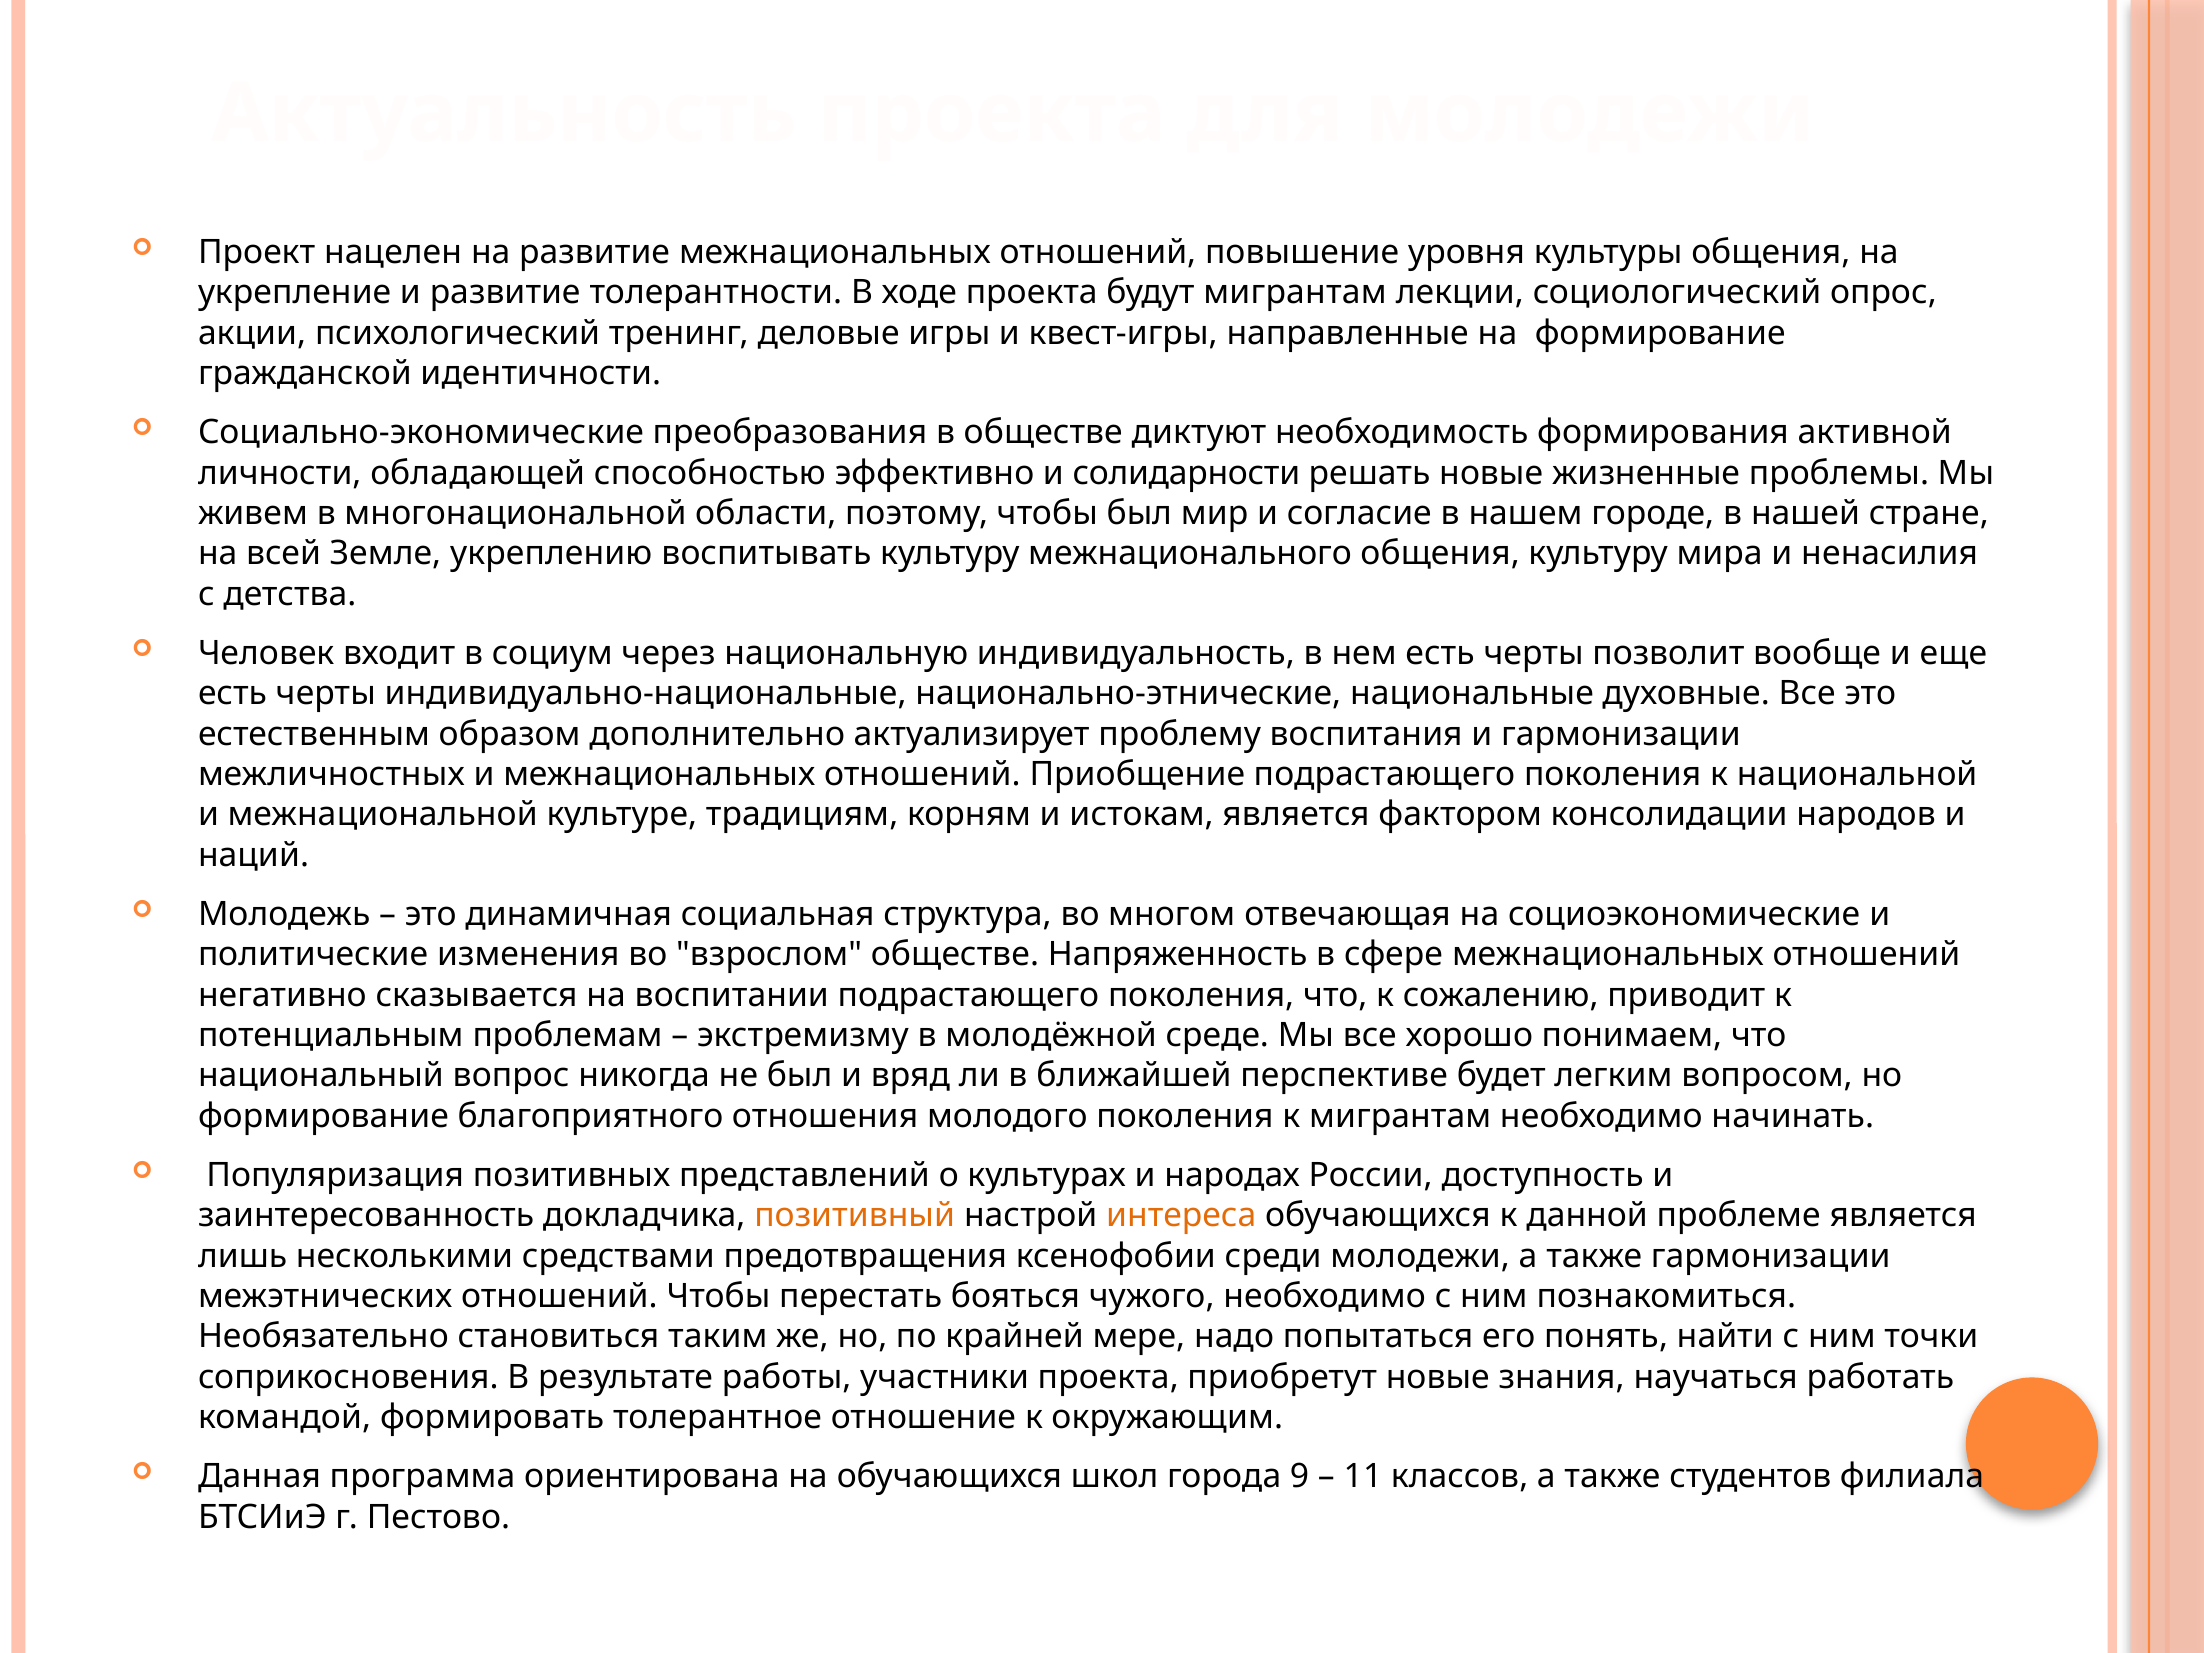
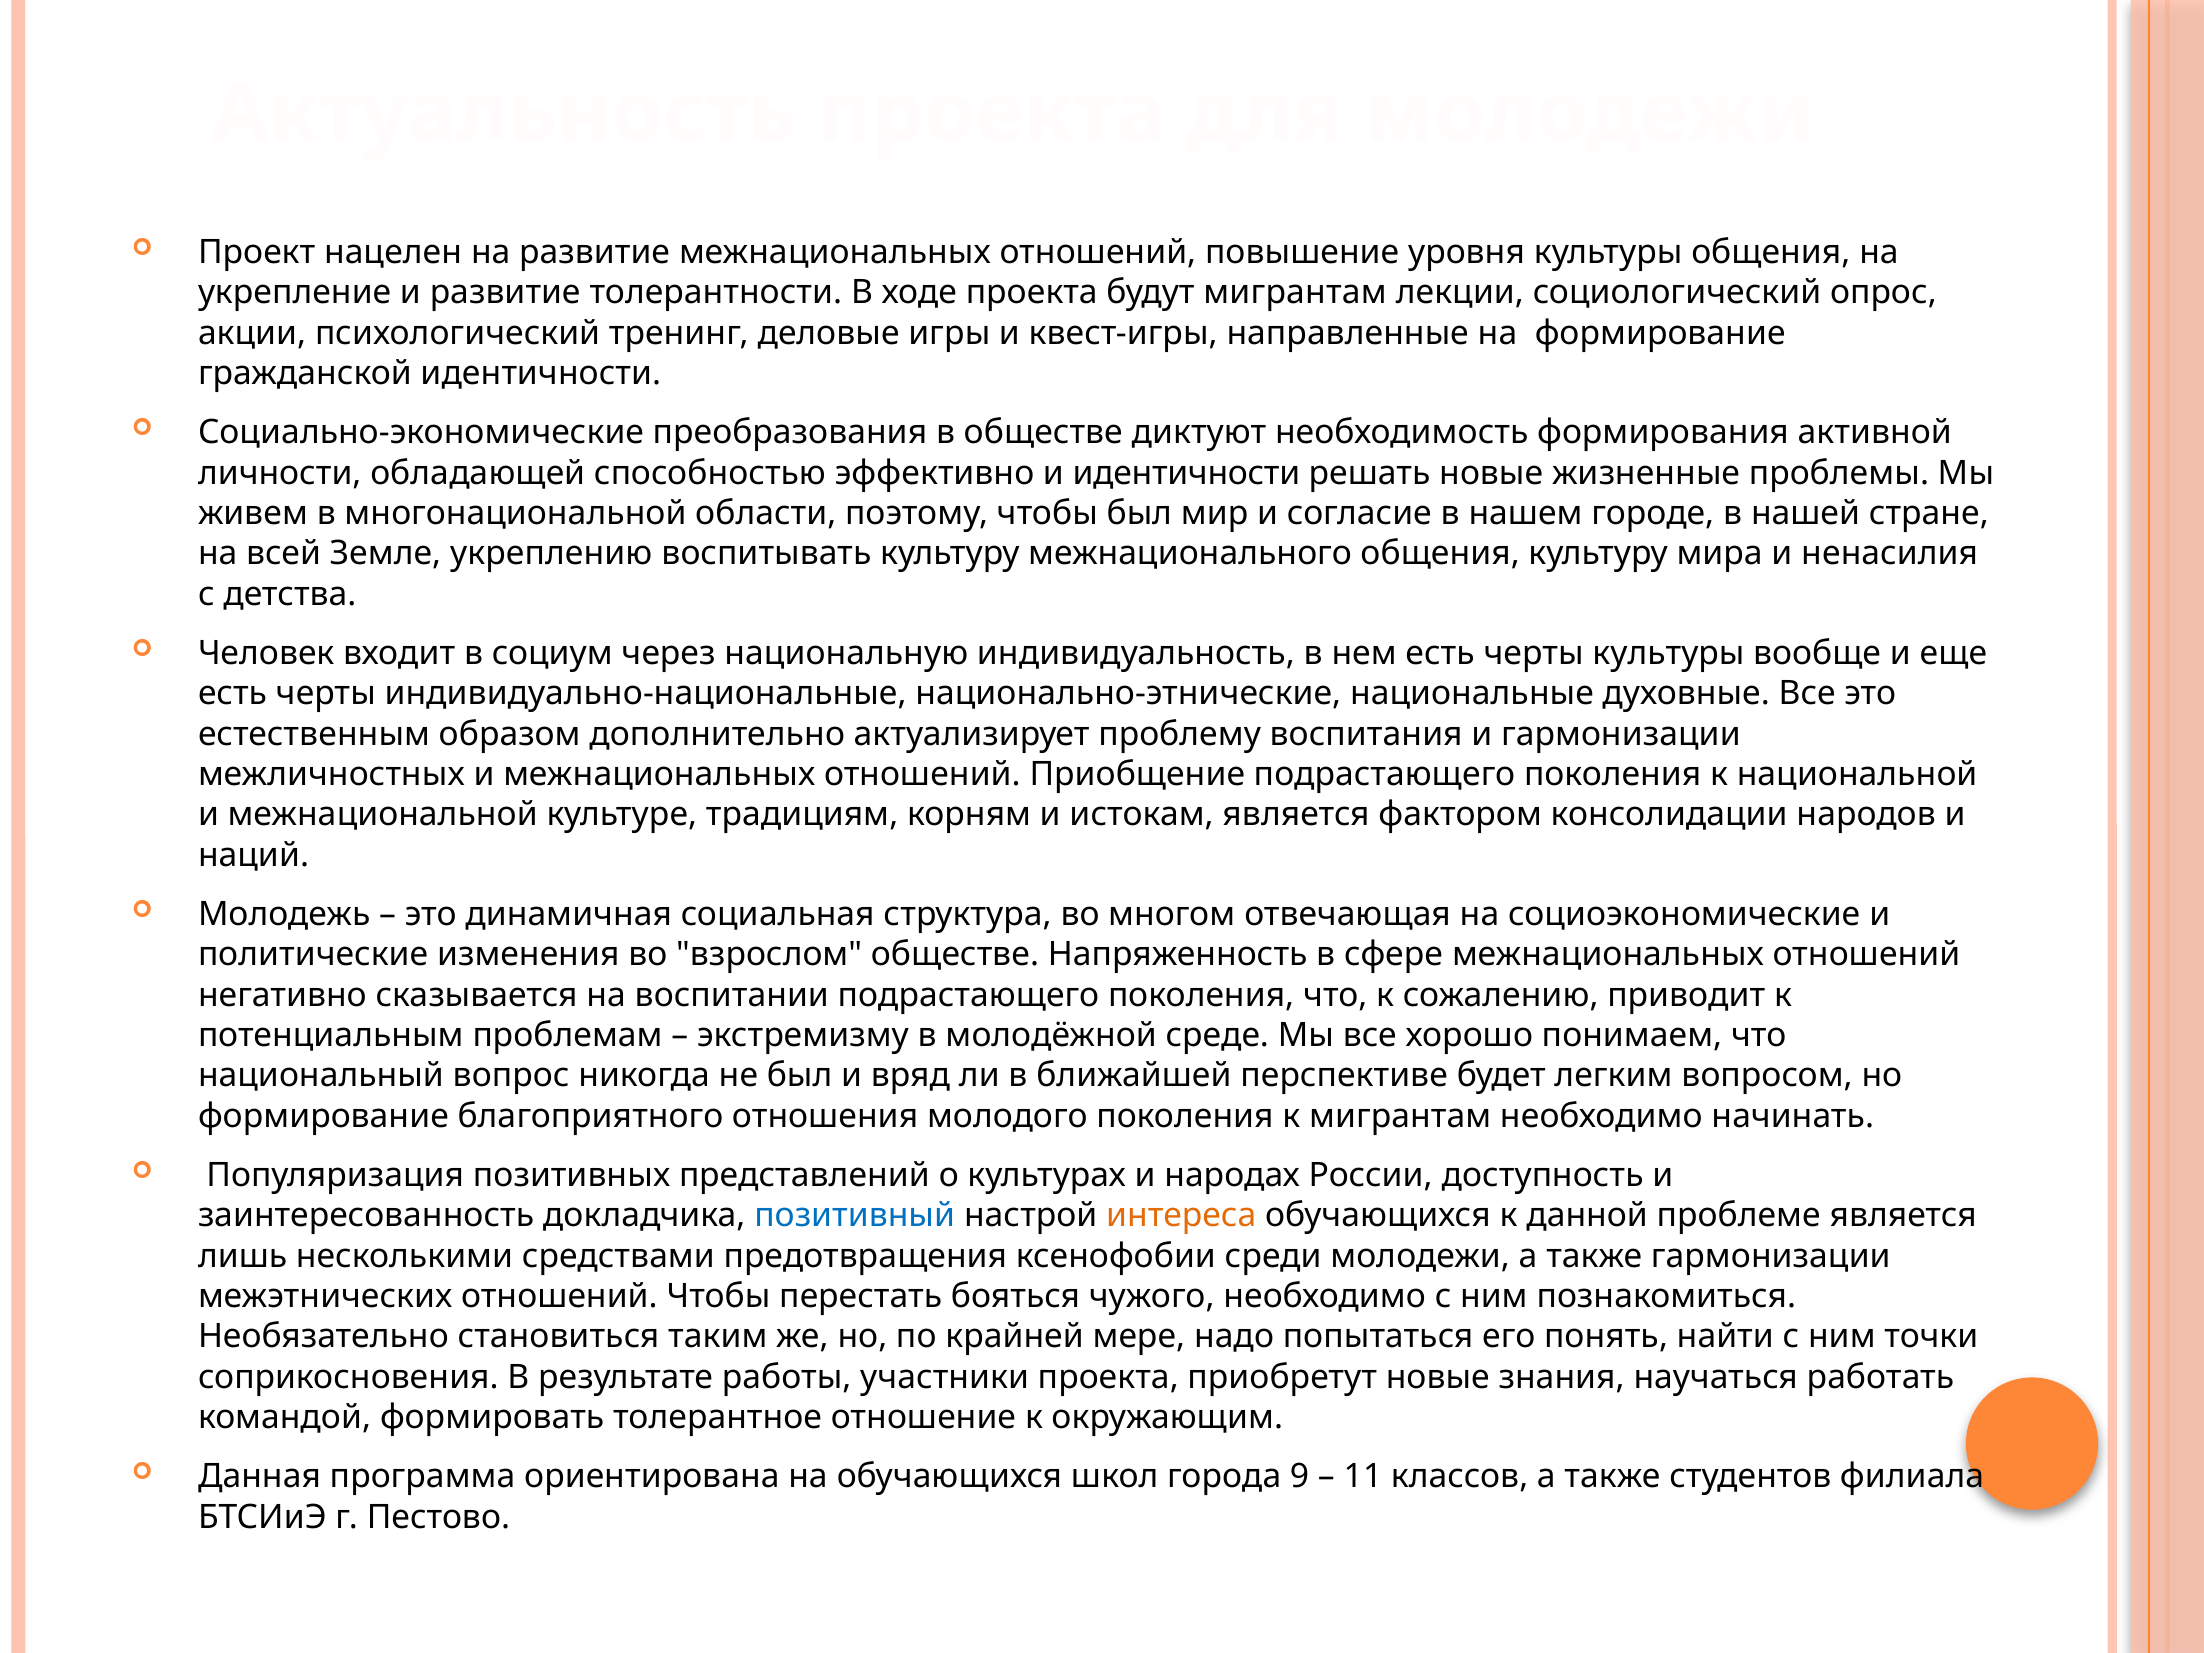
и солидарности: солидарности -> идентичности
черты позволит: позволит -> культуры
позитивный colour: orange -> blue
